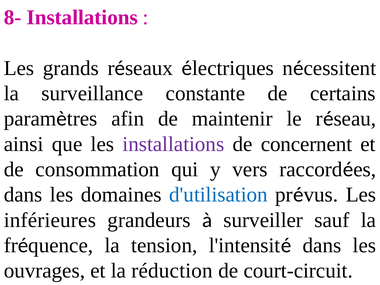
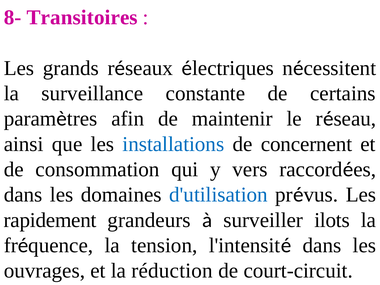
8- Installations: Installations -> Transitoires
installations at (173, 144) colour: purple -> blue
inférieures: inférieures -> rapidement
sauf: sauf -> ilots
